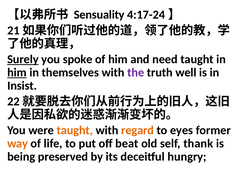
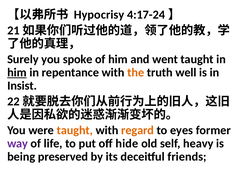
Sensuality: Sensuality -> Hypocrisy
Surely underline: present -> none
need: need -> went
themselves: themselves -> repentance
the colour: purple -> orange
way colour: orange -> purple
beat: beat -> hide
thank: thank -> heavy
hungry: hungry -> friends
